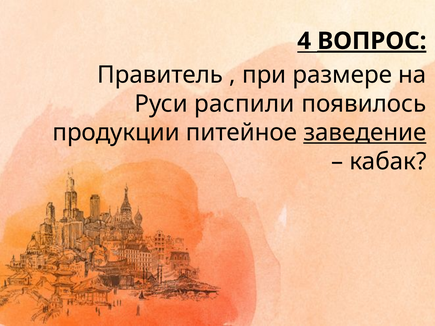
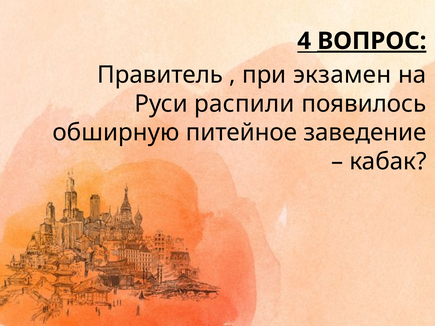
размере: размере -> экзамен
продукции: продукции -> обширную
заведение underline: present -> none
